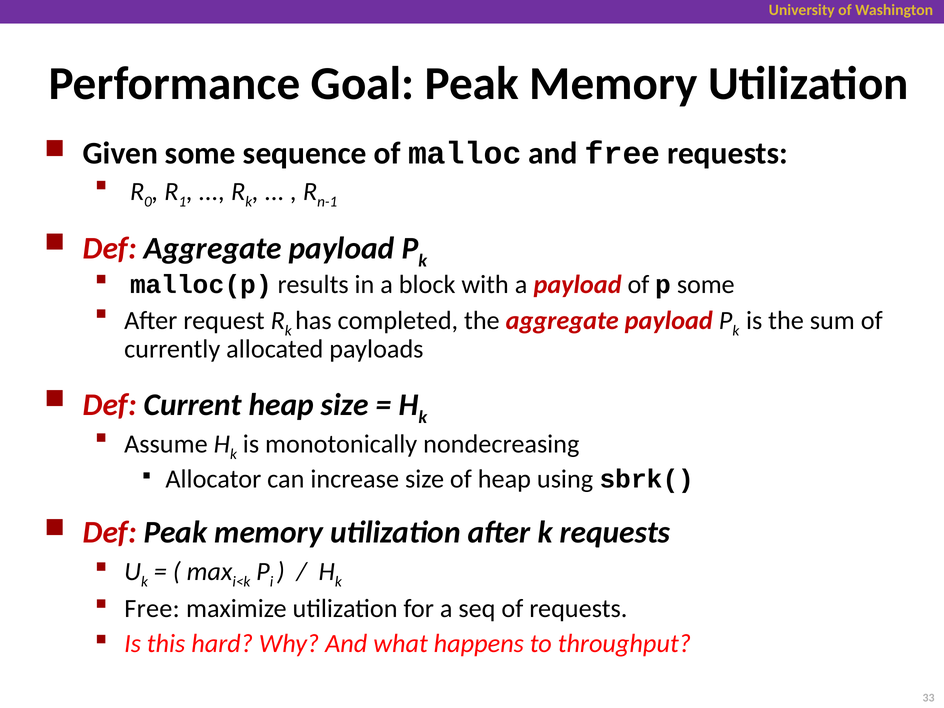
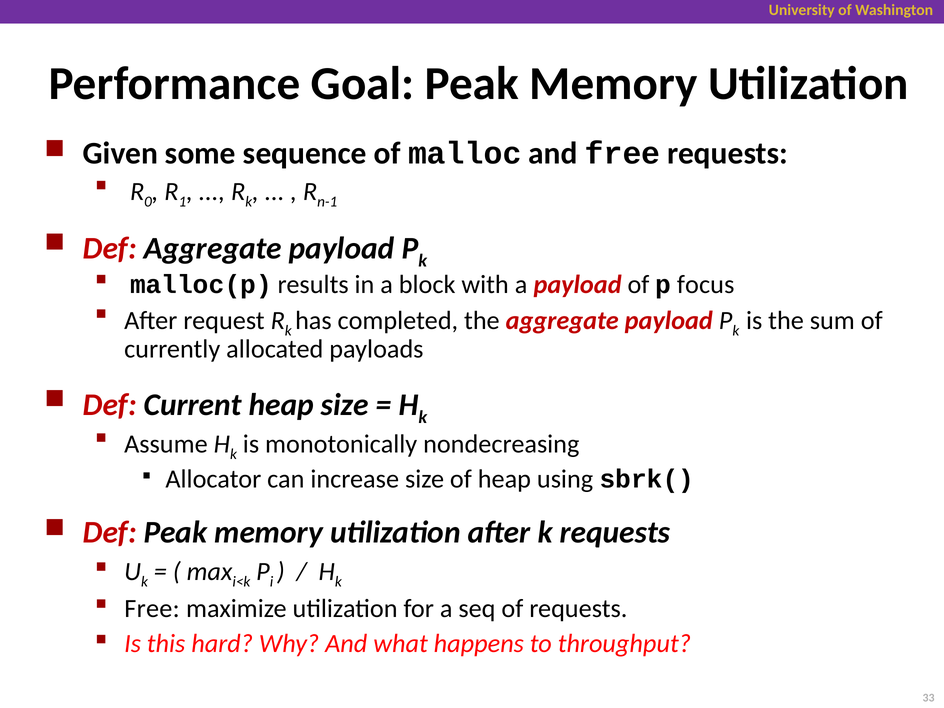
p some: some -> focus
